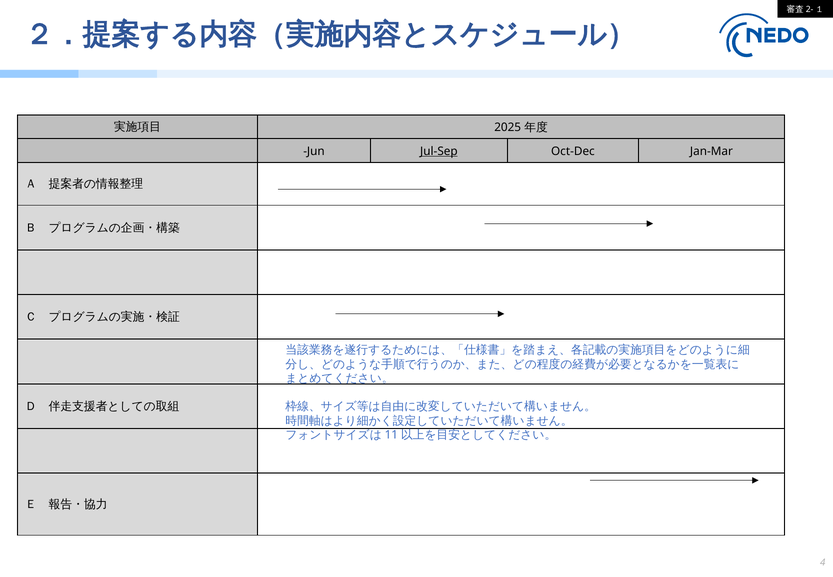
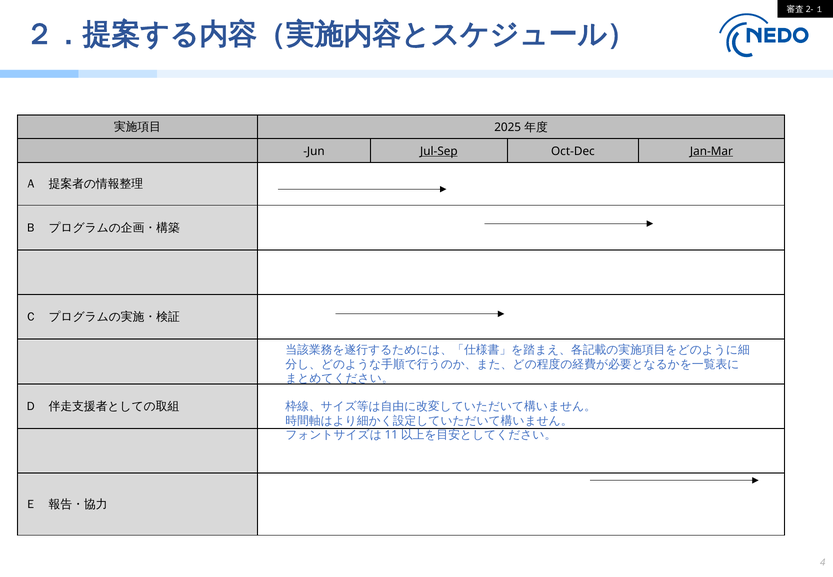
Jan-Mar underline: none -> present
